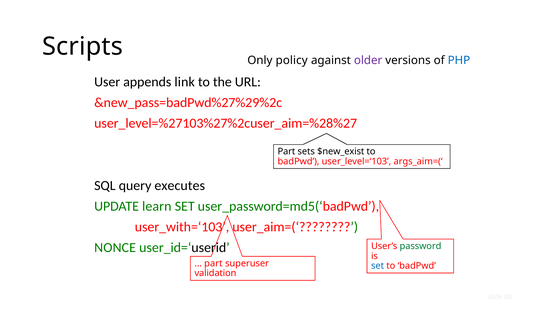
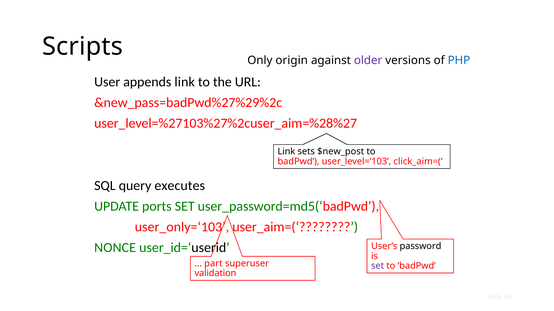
policy: policy -> origin
Part at (286, 152): Part -> Link
$new_exist: $new_exist -> $new_post
args_aim=(‘: args_aim=(‘ -> click_aim=(‘
learn: learn -> ports
user_with=‘103: user_with=‘103 -> user_only=‘103
password colour: green -> black
set at (378, 266) colour: blue -> purple
